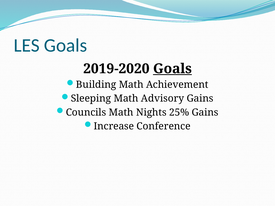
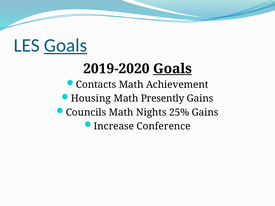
Goals at (66, 45) underline: none -> present
Building: Building -> Contacts
Sleeping: Sleeping -> Housing
Advisory: Advisory -> Presently
